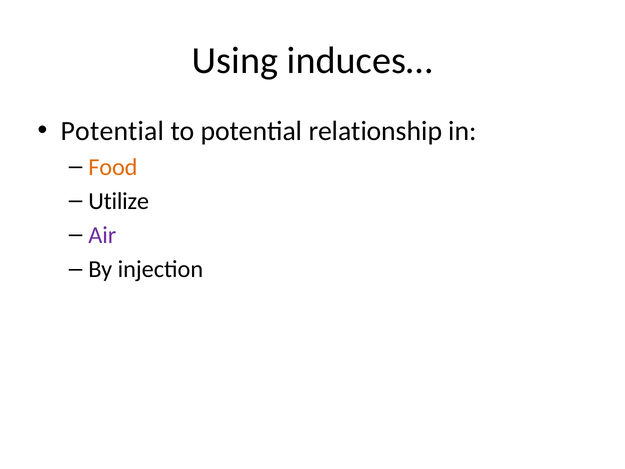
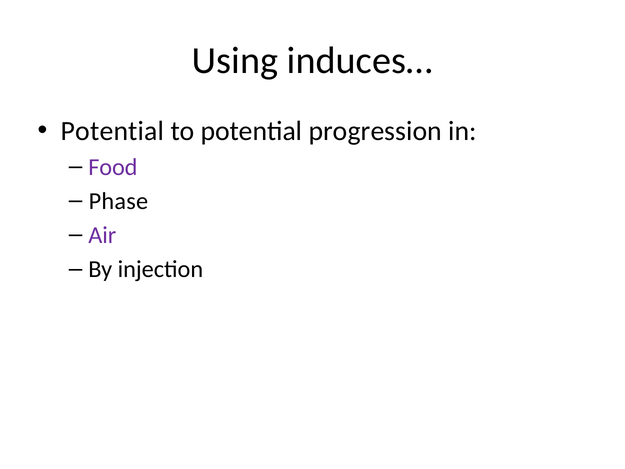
relationship: relationship -> progression
Food colour: orange -> purple
Utilize: Utilize -> Phase
